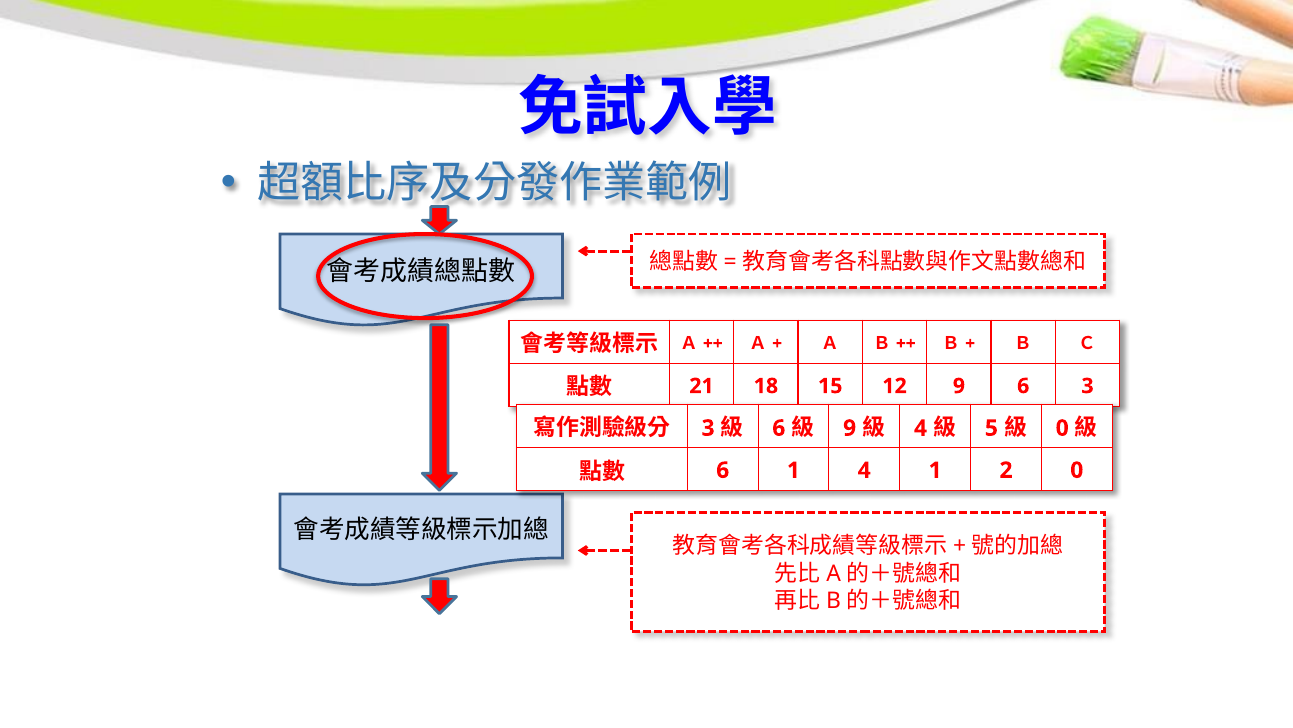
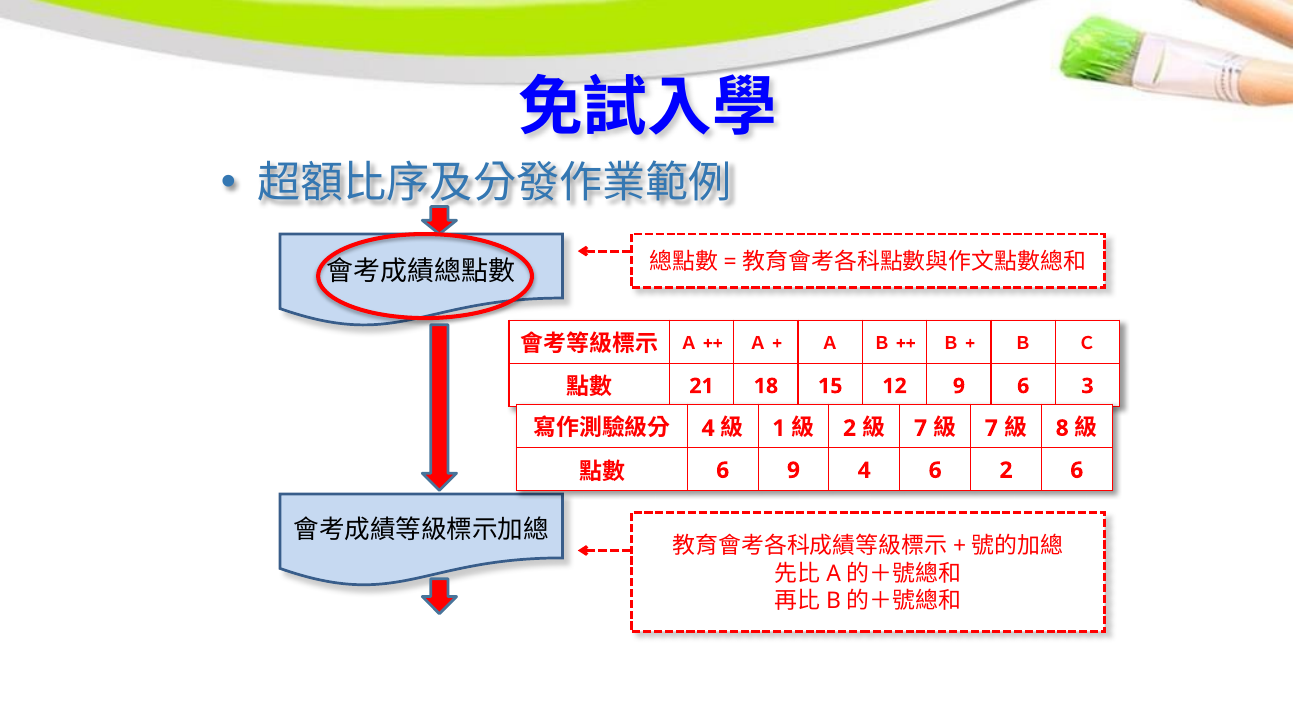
3 at (708, 428): 3 -> 4
6 at (779, 428): 6 -> 1
9 at (850, 428): 9 -> 2
4 at (921, 428): 4 -> 7
5 at (991, 428): 5 -> 7
0 at (1062, 428): 0 -> 8
6 1: 1 -> 9
4 1: 1 -> 6
2 0: 0 -> 6
